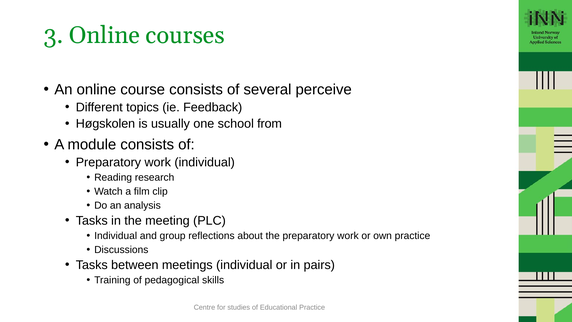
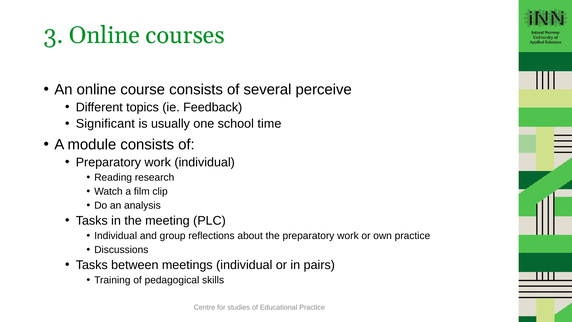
Høgskolen: Høgskolen -> Significant
from: from -> time
